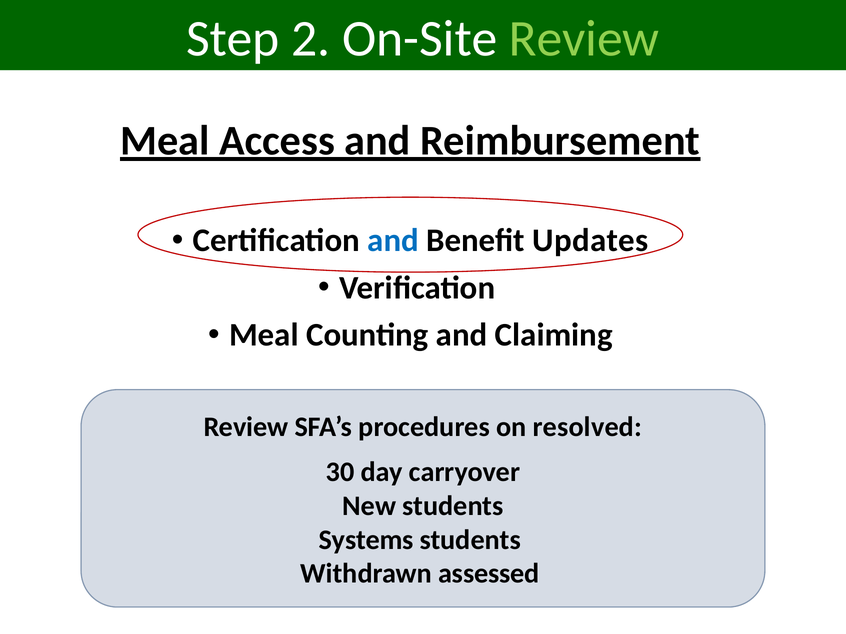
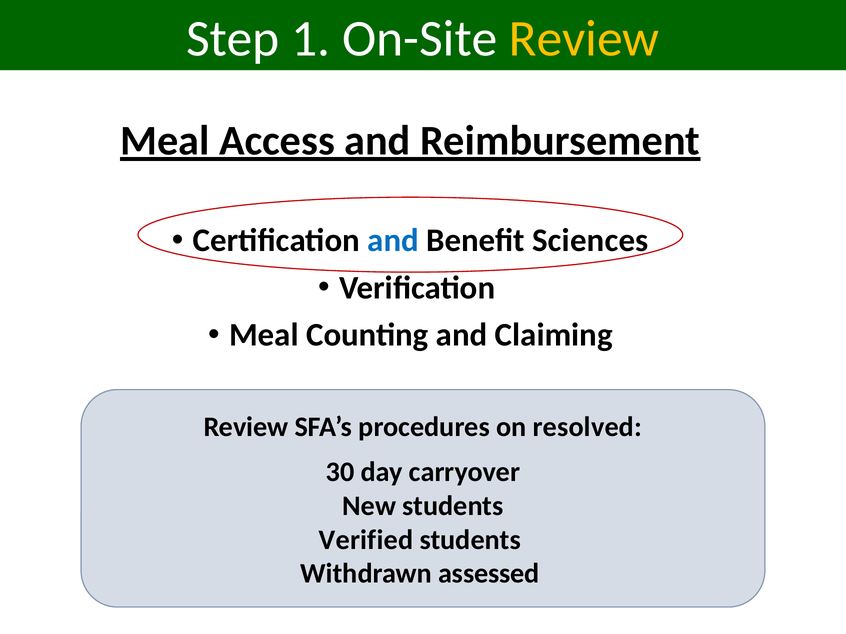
2: 2 -> 1
Review at (584, 39) colour: light green -> yellow
Updates: Updates -> Sciences
Systems: Systems -> Verified
